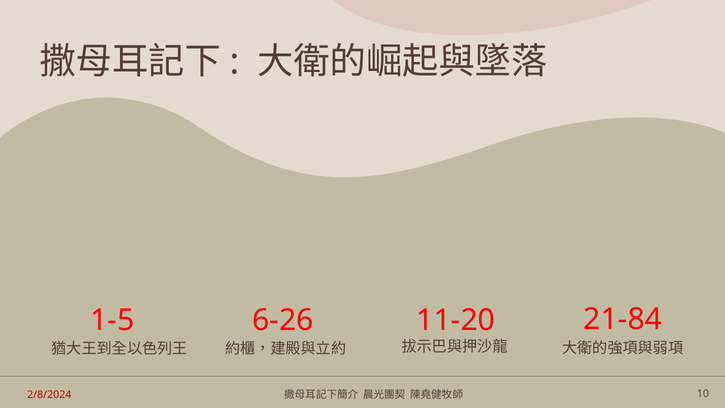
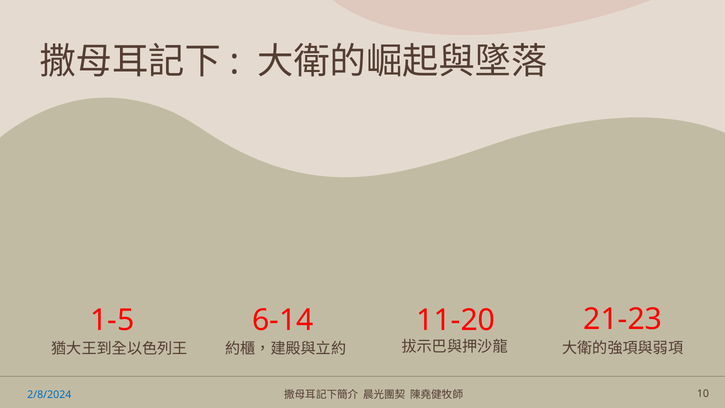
6-26: 6-26 -> 6-14
21-84: 21-84 -> 21-23
2/8/2024 colour: red -> blue
